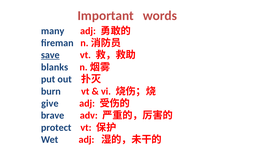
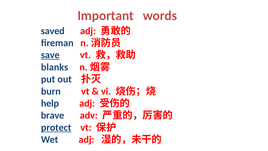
many: many -> saved
give: give -> help
protect underline: none -> present
